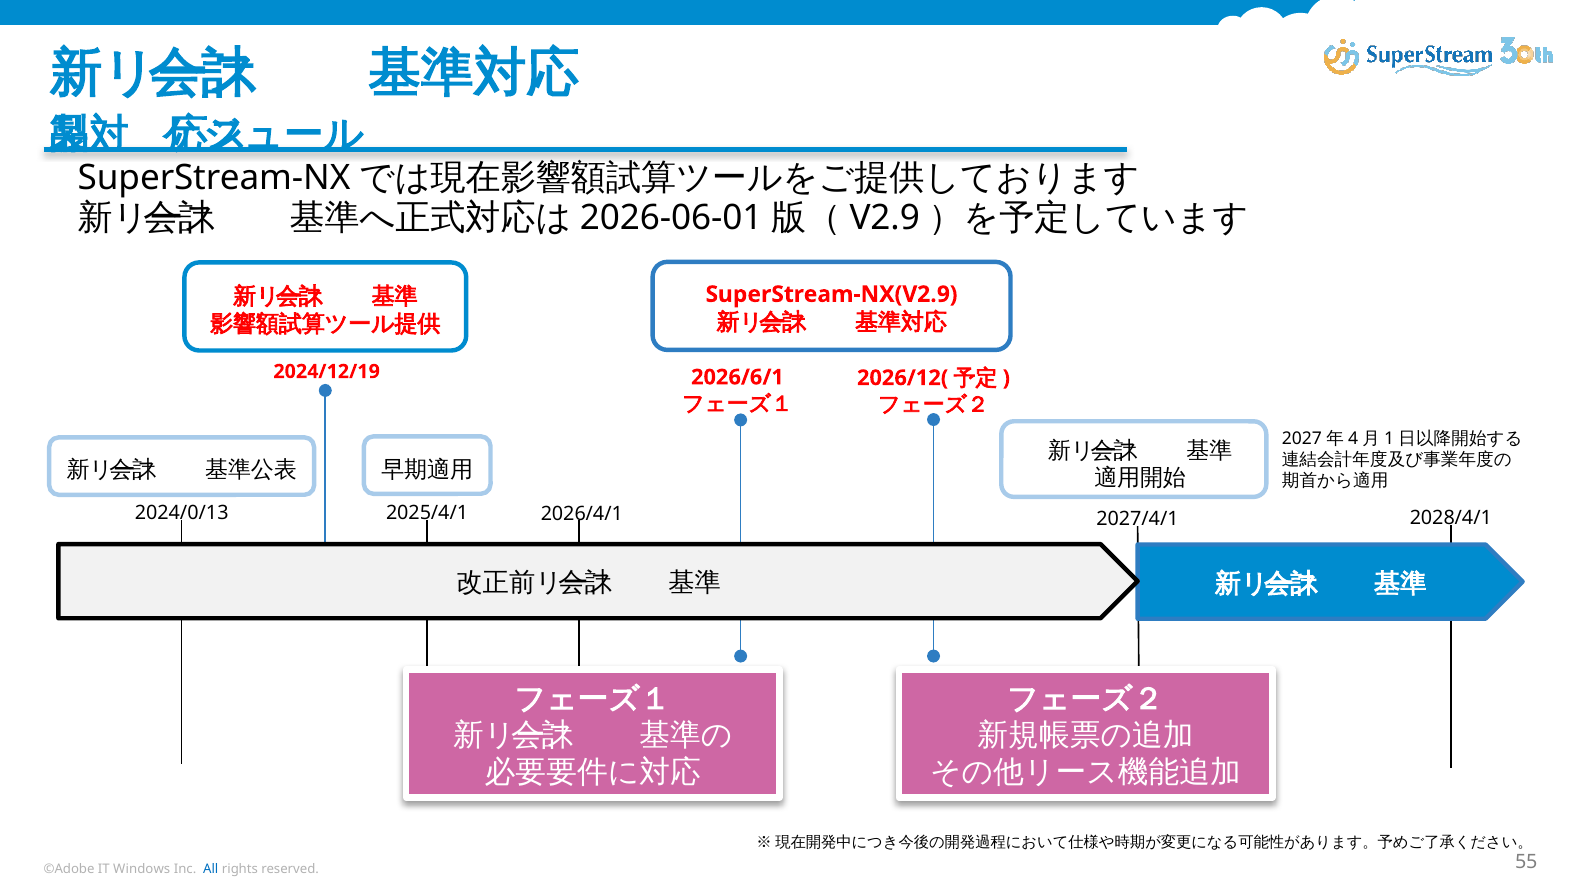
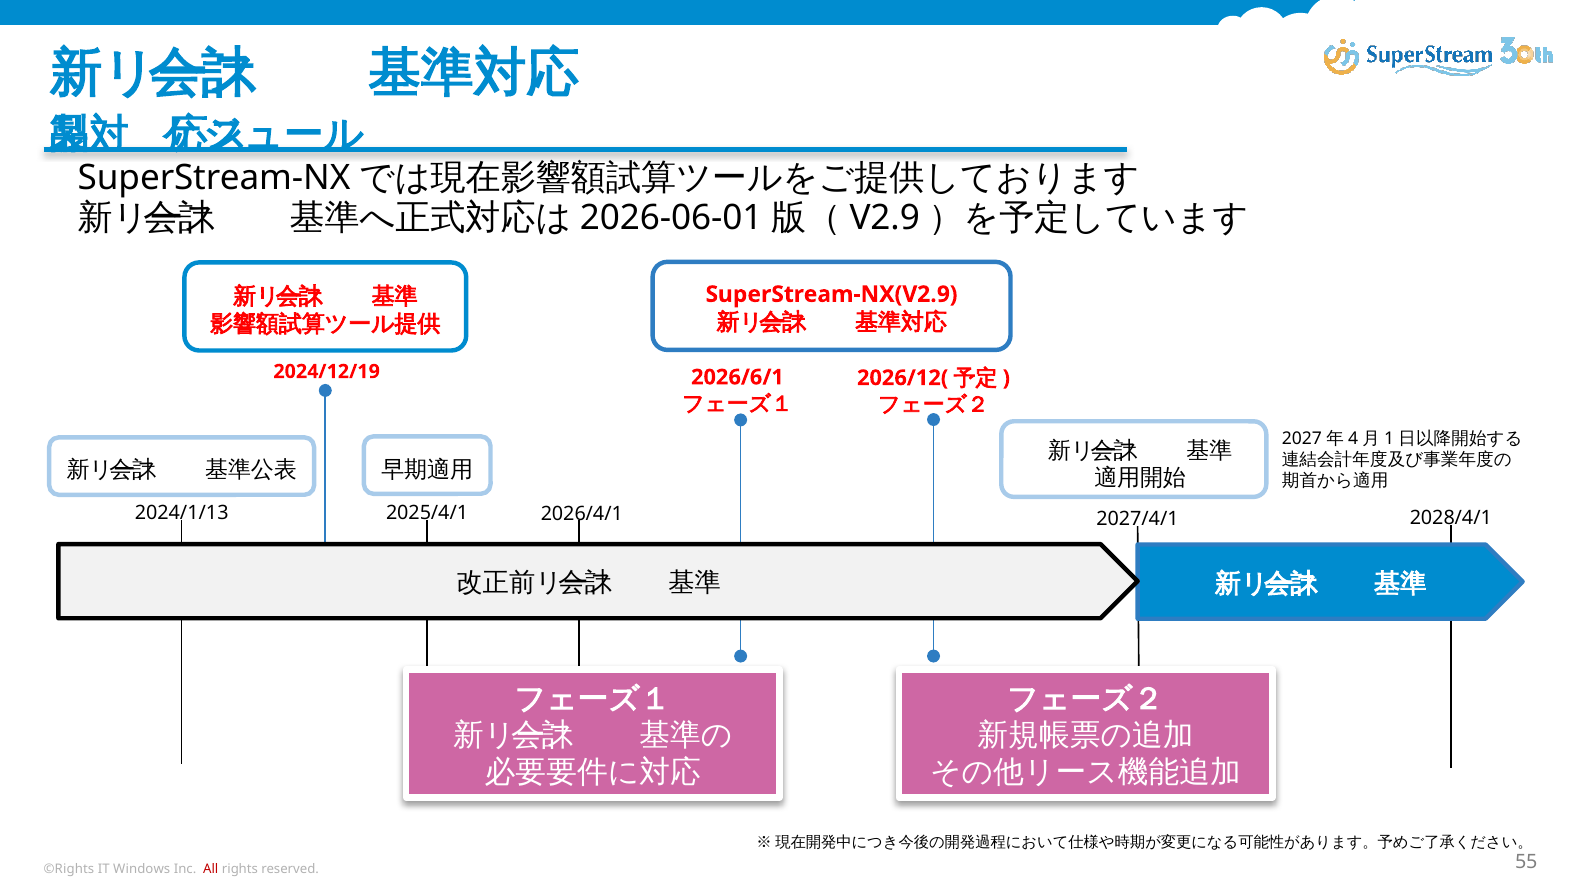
2024/0/13: 2024/0/13 -> 2024/1/13
©Adobe: ©Adobe -> ©Rights
All colour: blue -> red
